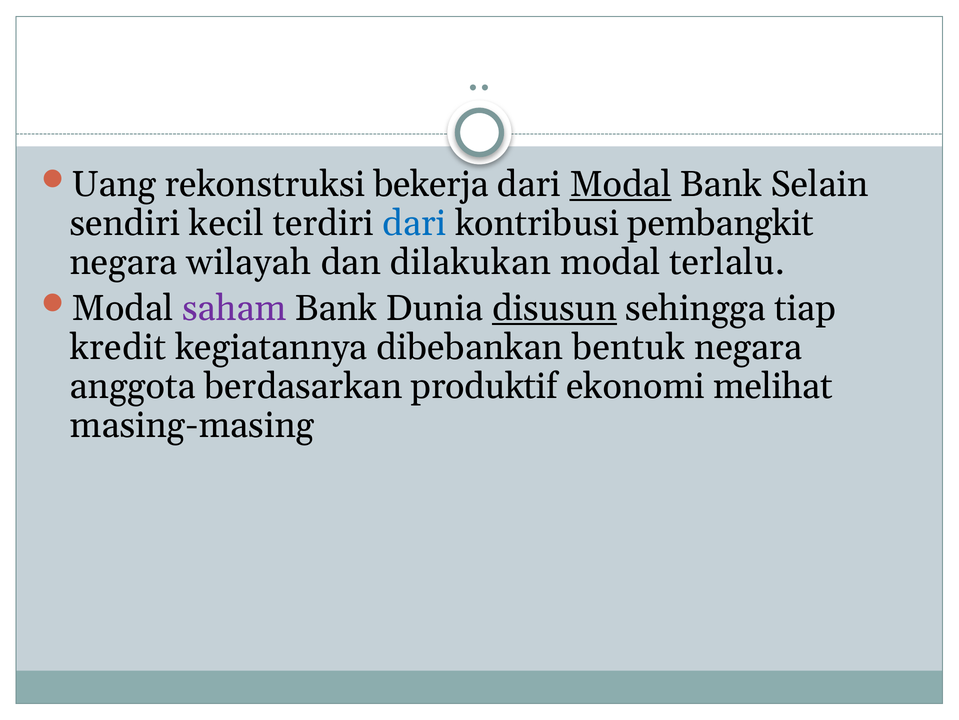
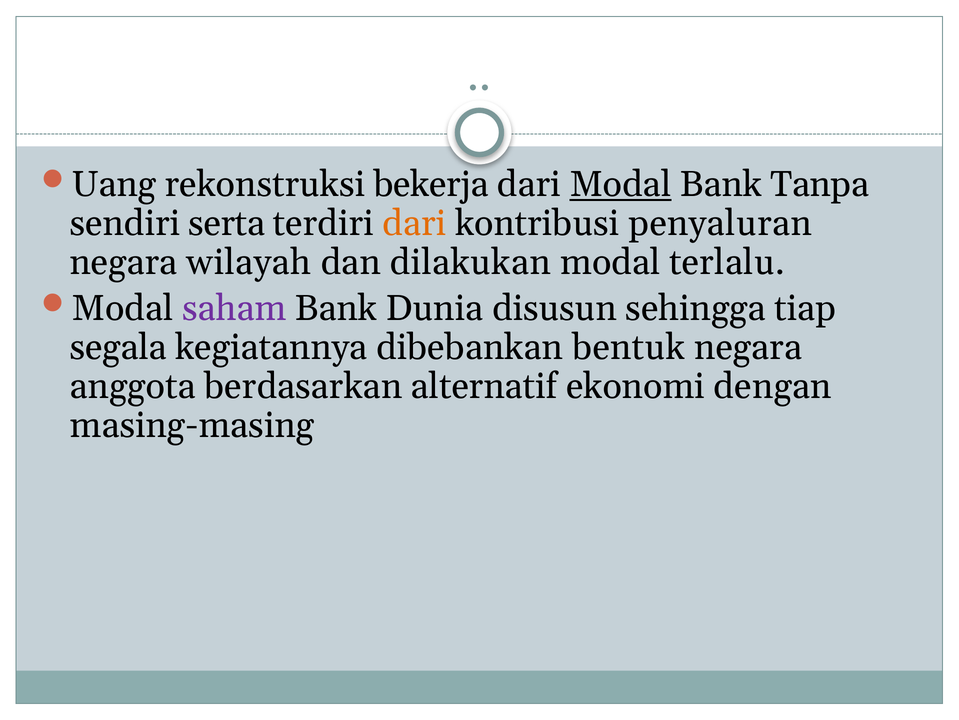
Selain: Selain -> Tanpa
kecil: kecil -> serta
dari at (414, 223) colour: blue -> orange
pembangkit: pembangkit -> penyaluran
disusun underline: present -> none
kredit: kredit -> segala
produktif: produktif -> alternatif
melihat: melihat -> dengan
